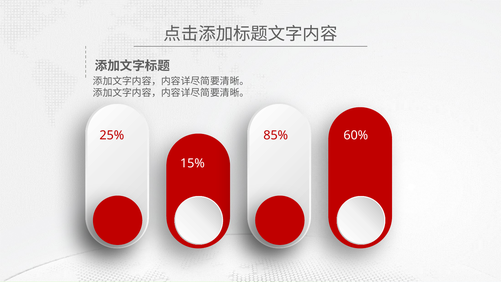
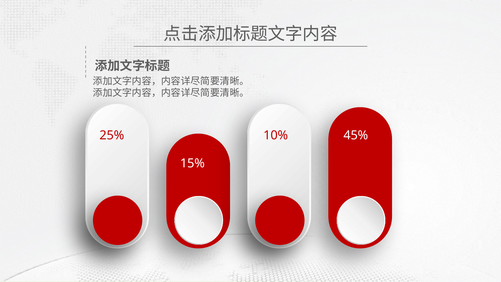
85%: 85% -> 10%
60%: 60% -> 45%
